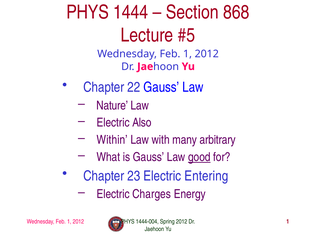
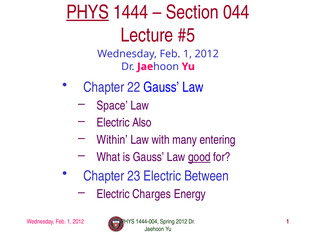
PHYS at (88, 12) underline: none -> present
868: 868 -> 044
Nature: Nature -> Space
arbitrary: arbitrary -> entering
Entering: Entering -> Between
